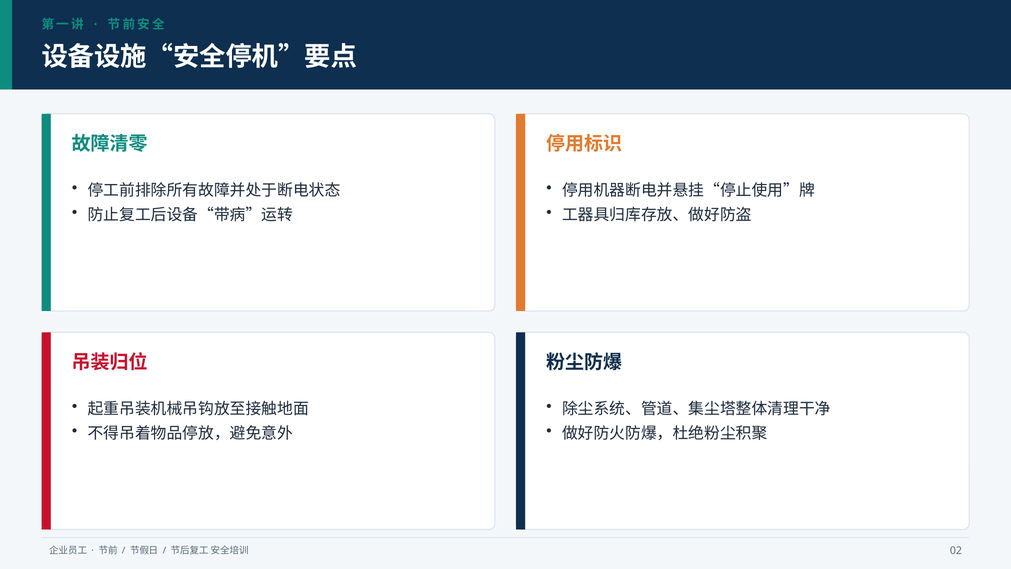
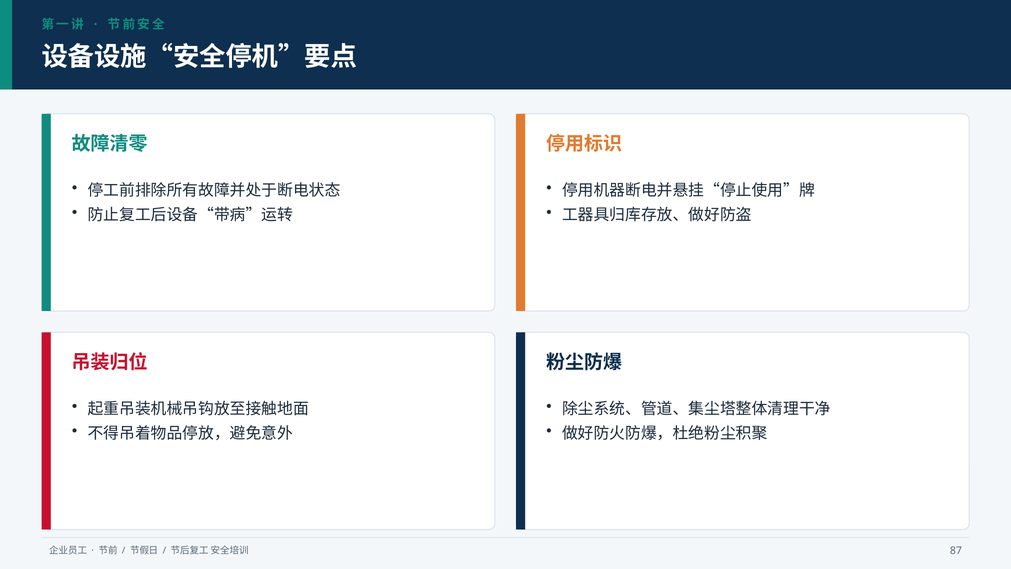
02: 02 -> 87
